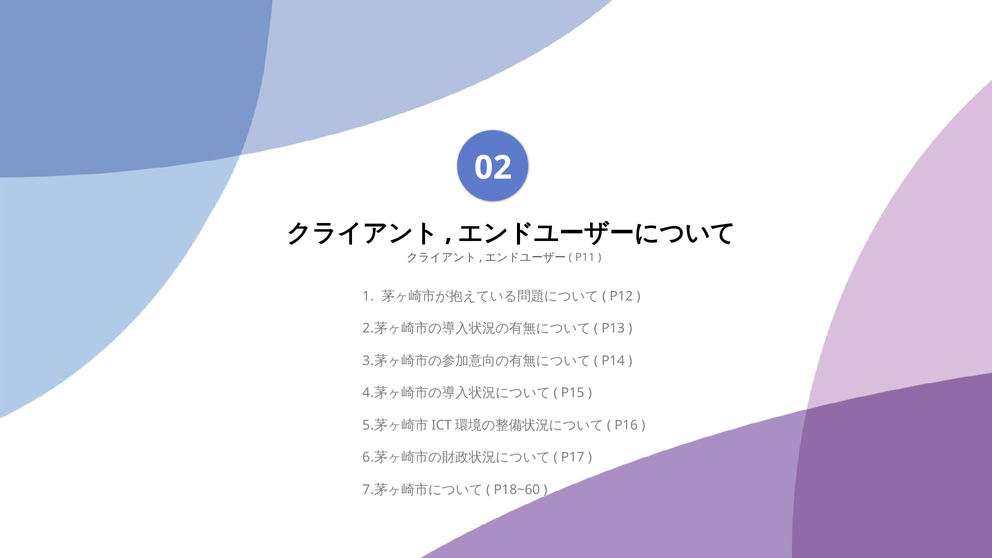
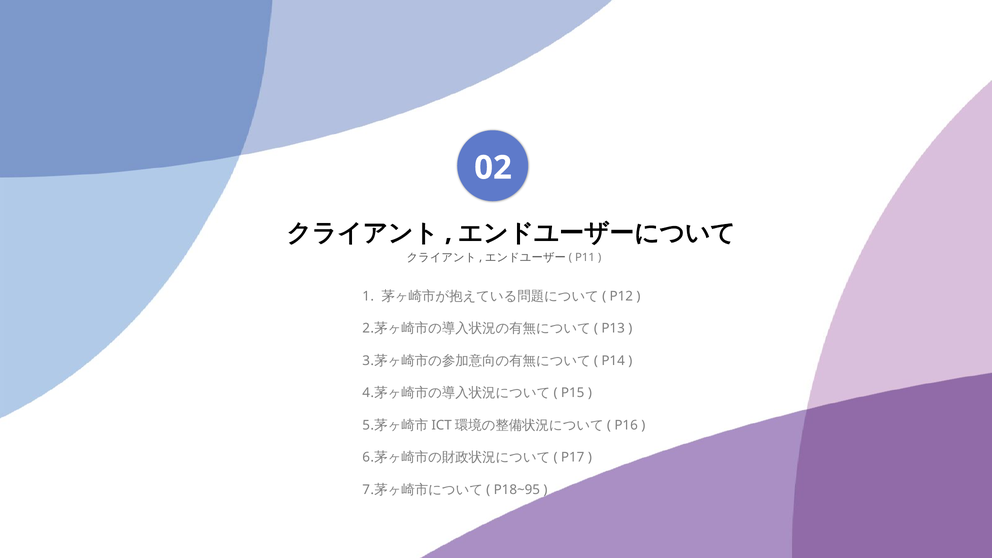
P18~60: P18~60 -> P18~95
